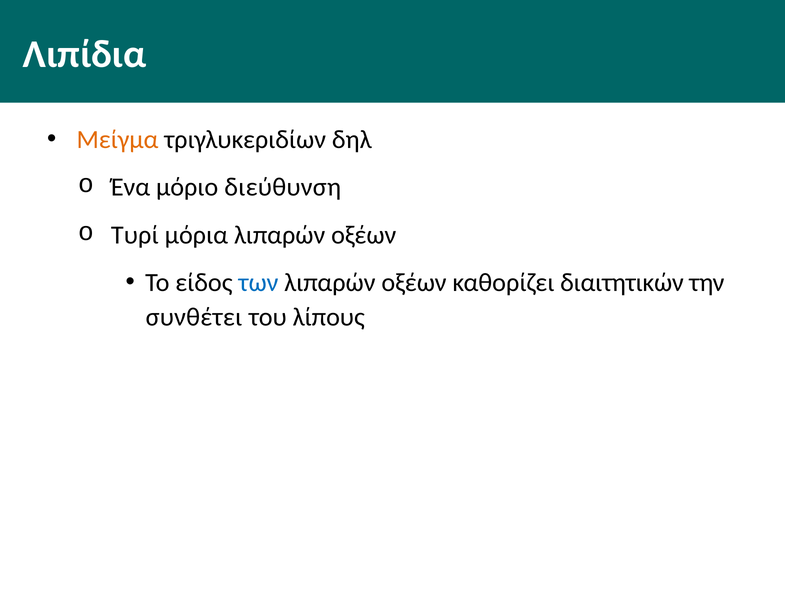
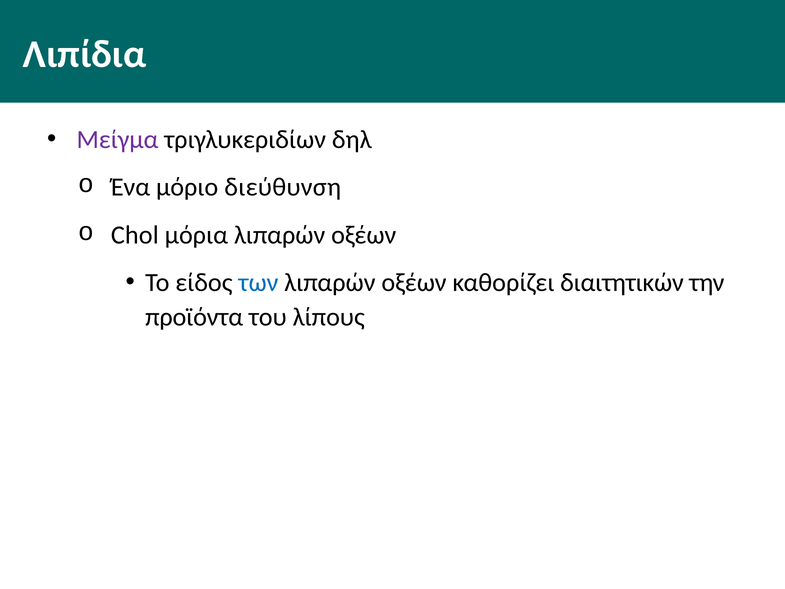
Μείγμα colour: orange -> purple
Τυρί: Τυρί -> Chol
συνθέτει: συνθέτει -> προϊόντα
